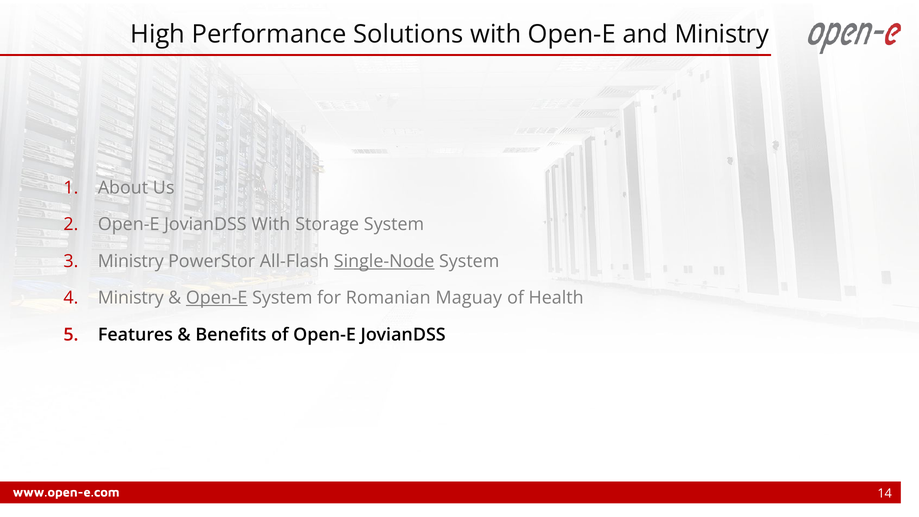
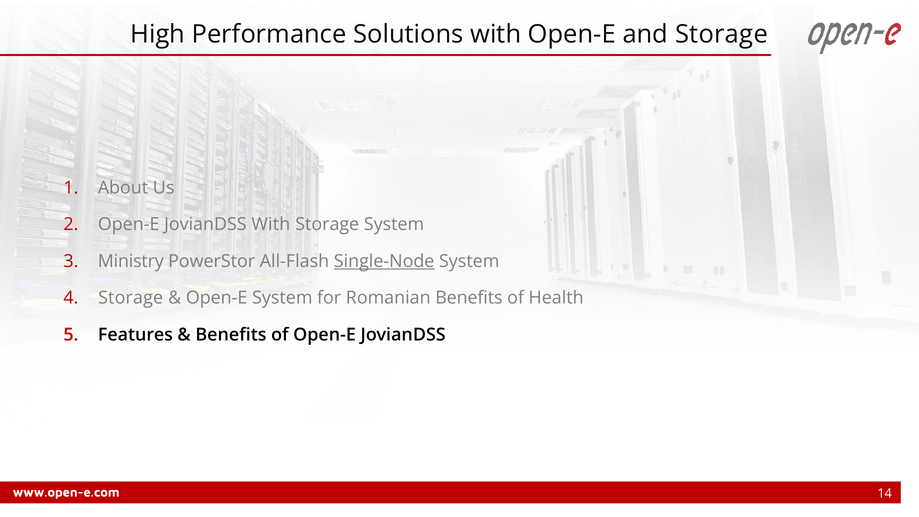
and Ministry: Ministry -> Storage
Ministry at (131, 298): Ministry -> Storage
Open-E at (217, 298) underline: present -> none
Romanian Maguay: Maguay -> Benefits
